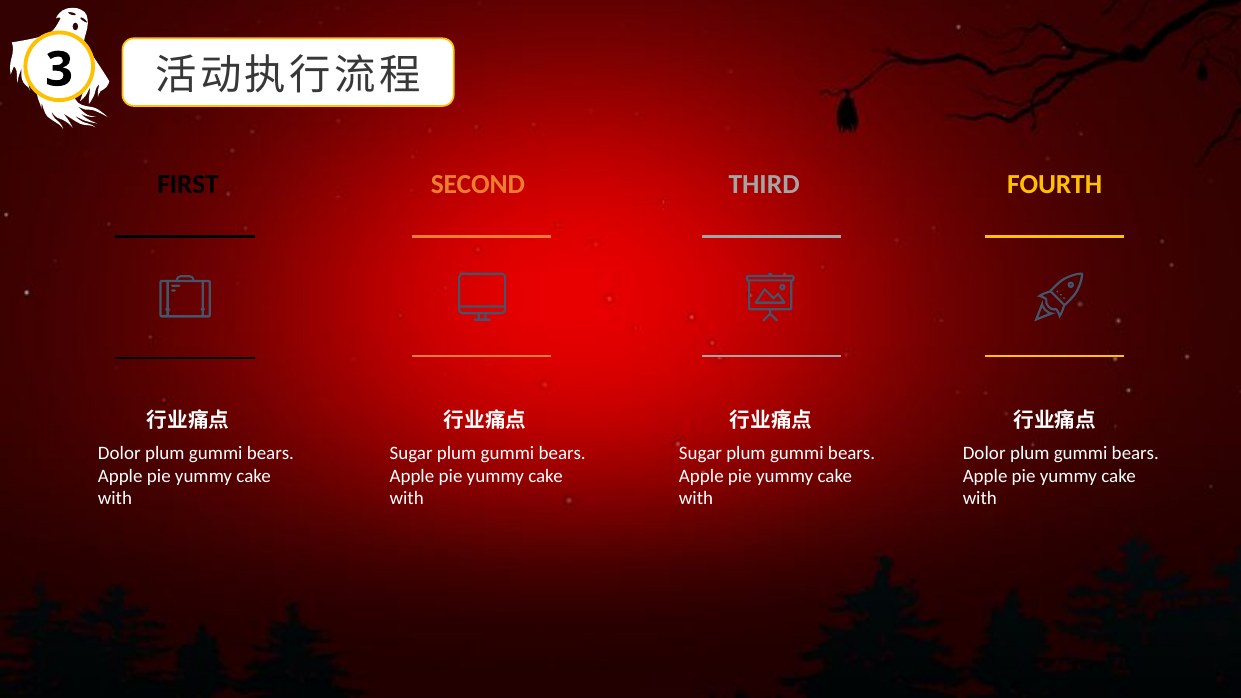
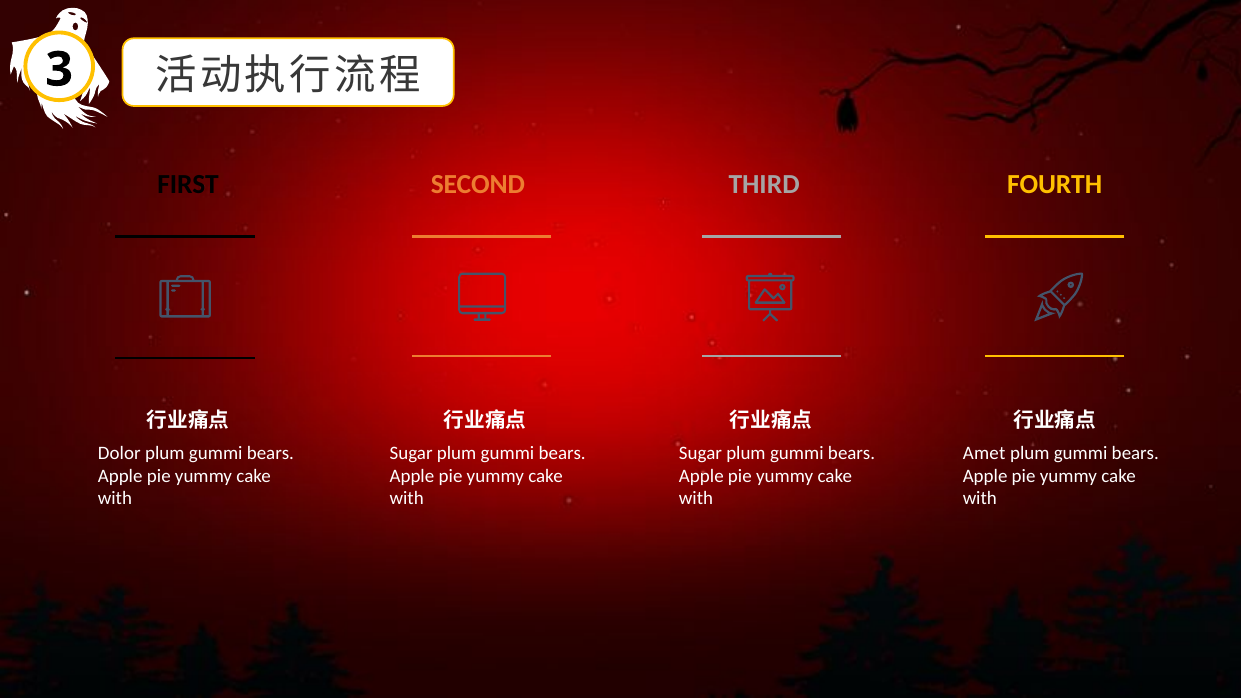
Dolor at (984, 453): Dolor -> Amet
